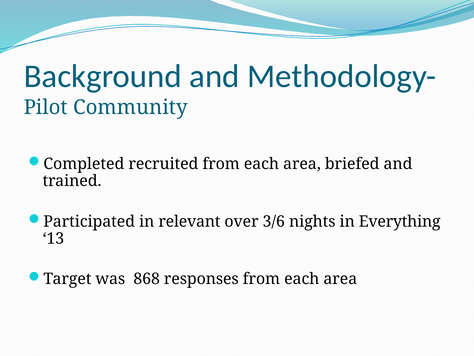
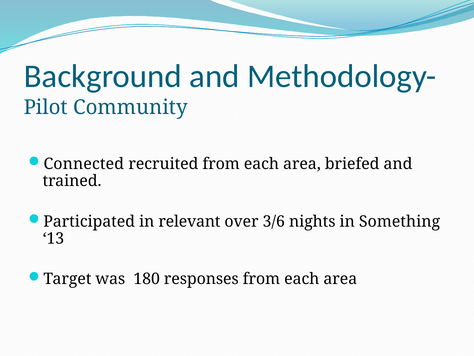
Completed: Completed -> Connected
Everything: Everything -> Something
868: 868 -> 180
